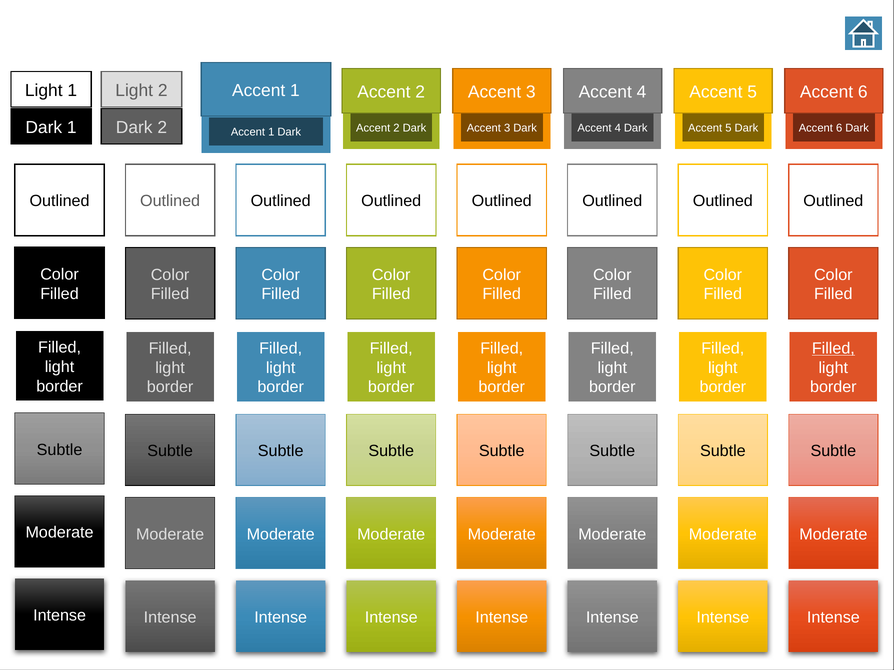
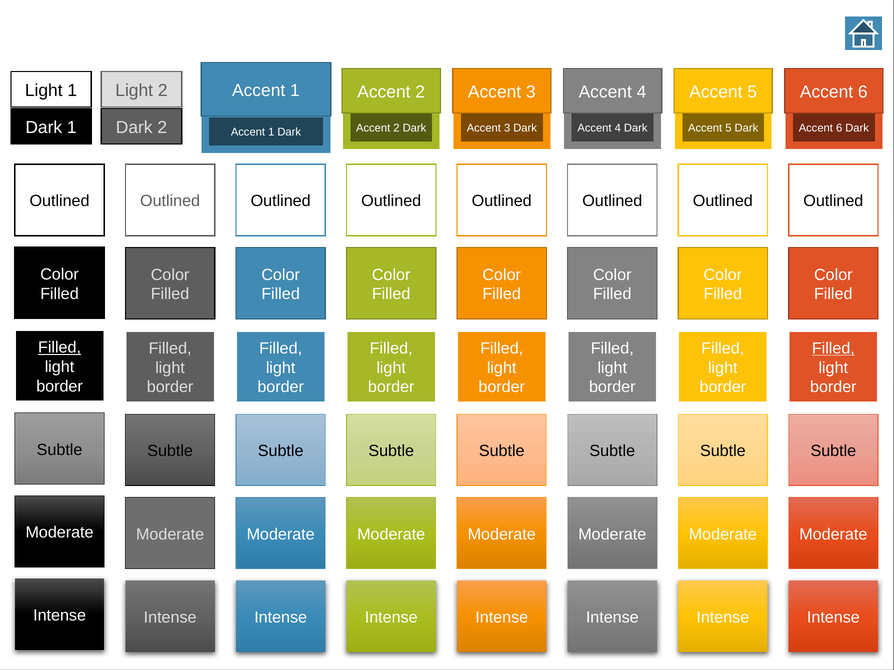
Filled at (60, 348) underline: none -> present
